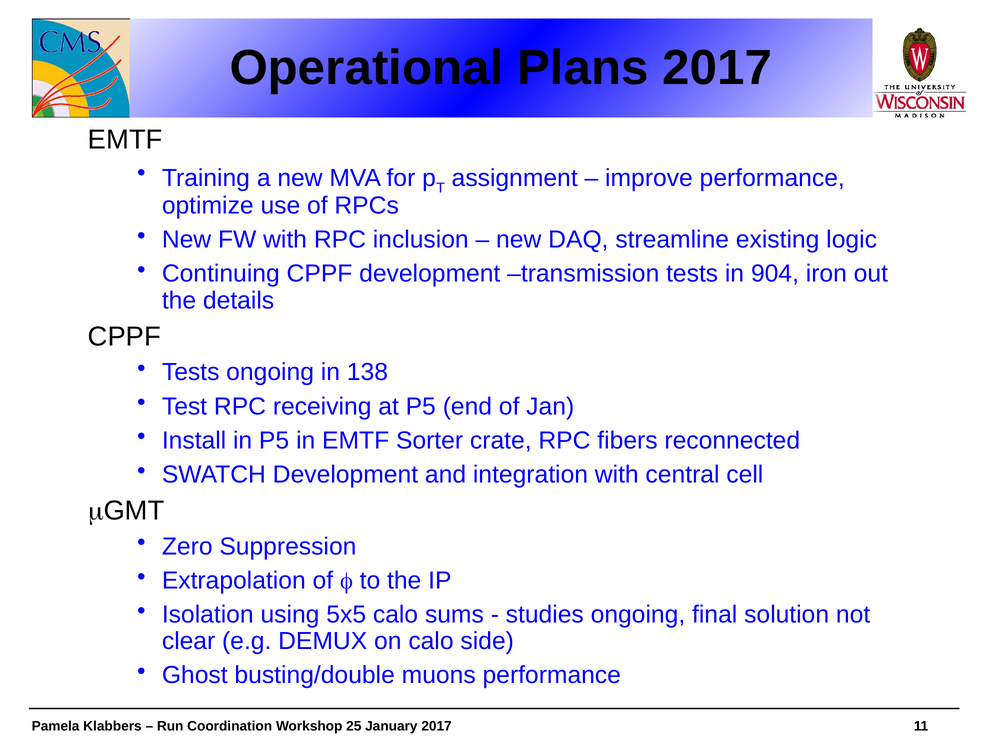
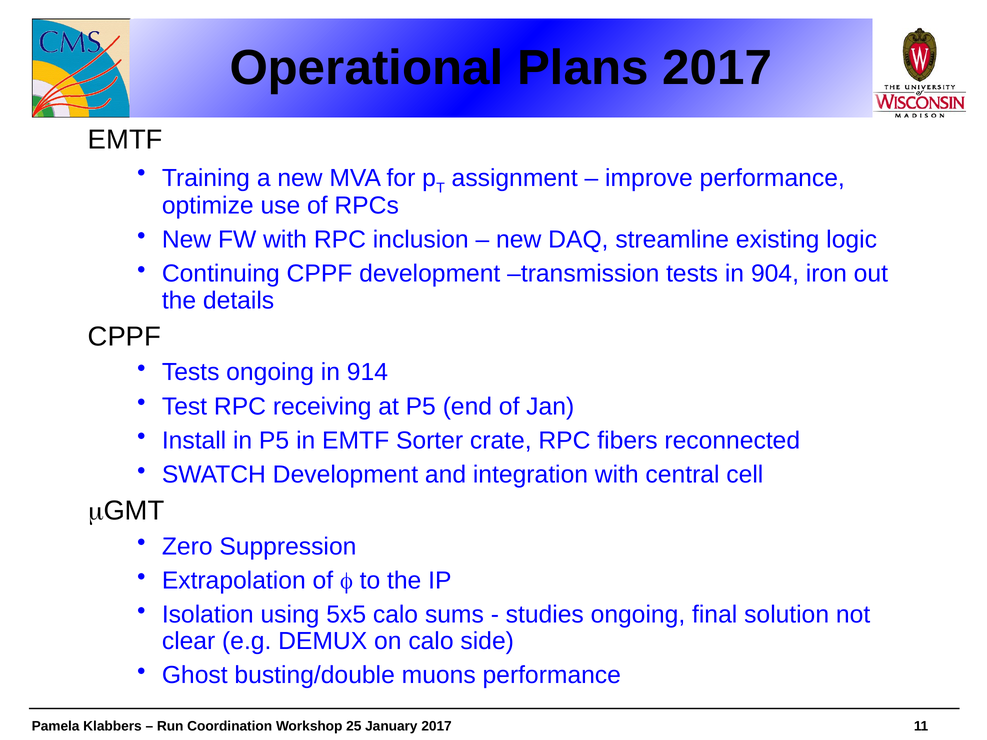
138: 138 -> 914
